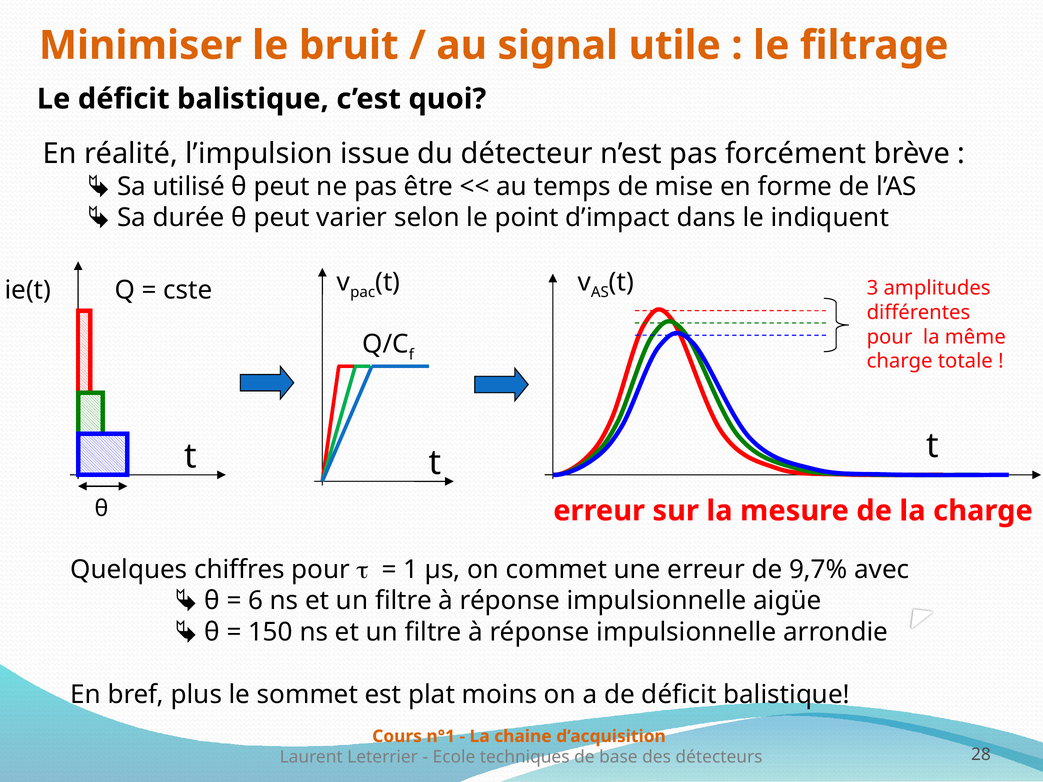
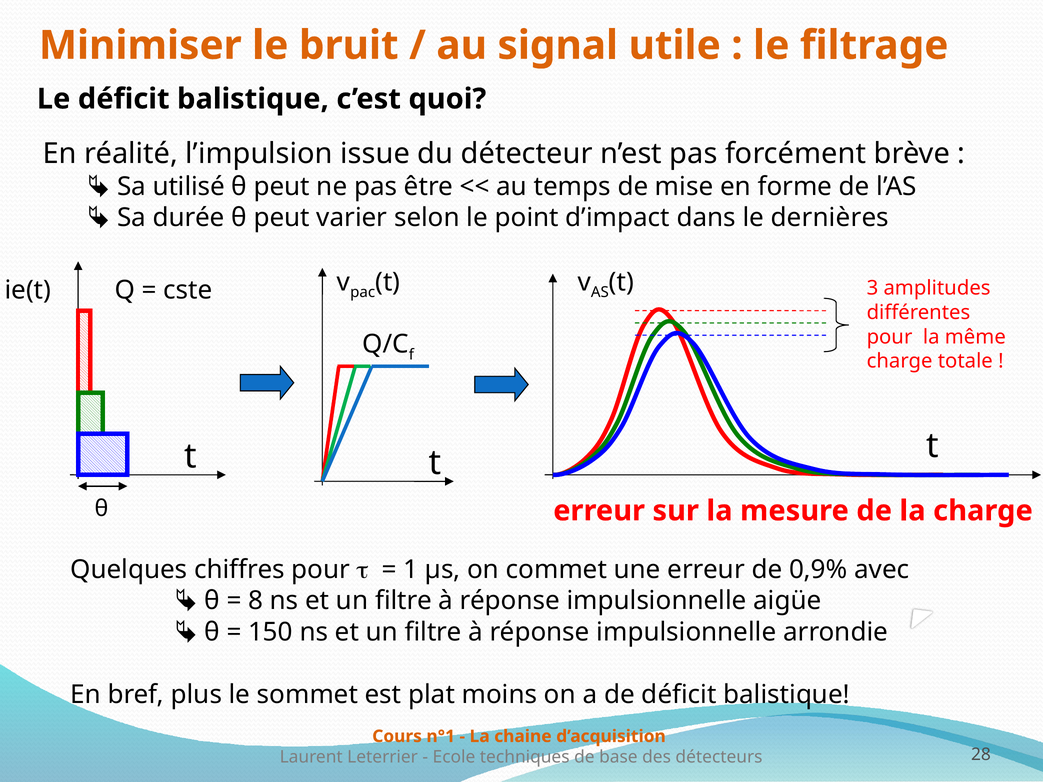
indiquent: indiquent -> dernières
9,7%: 9,7% -> 0,9%
6: 6 -> 8
